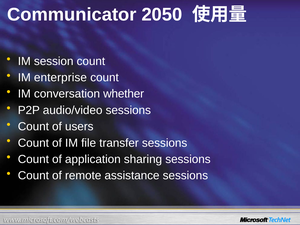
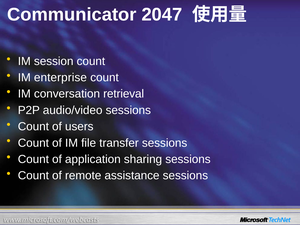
2050: 2050 -> 2047
whether: whether -> retrieval
